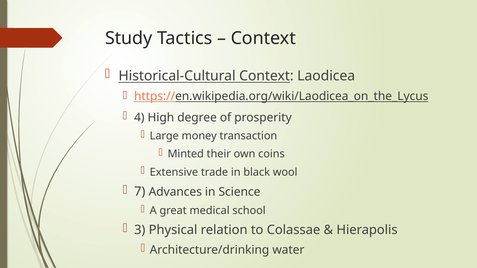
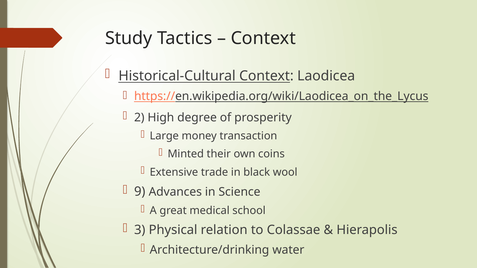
4: 4 -> 2
7: 7 -> 9
